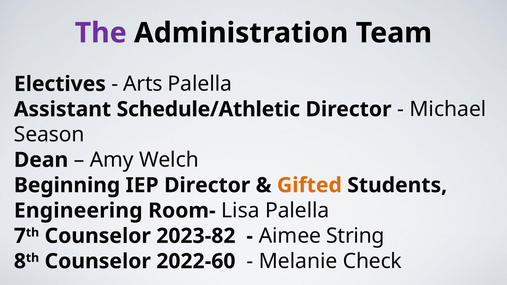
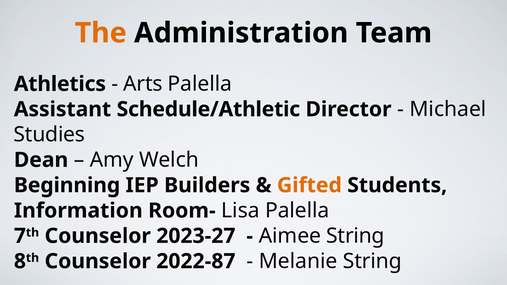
The colour: purple -> orange
Electives: Electives -> Athletics
Season: Season -> Studies
IEP Director: Director -> Builders
Engineering: Engineering -> Information
2023-82: 2023-82 -> 2023-27
2022-60: 2022-60 -> 2022-87
Melanie Check: Check -> String
